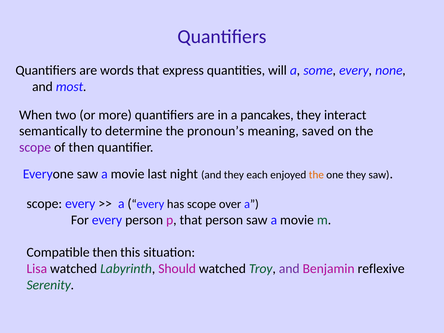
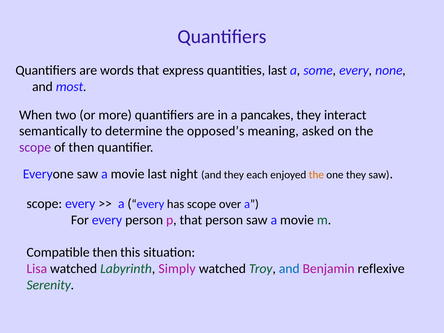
quantities will: will -> last
pronoun’s: pronoun’s -> opposed’s
saved: saved -> asked
Should: Should -> Simply
and at (289, 269) colour: purple -> blue
